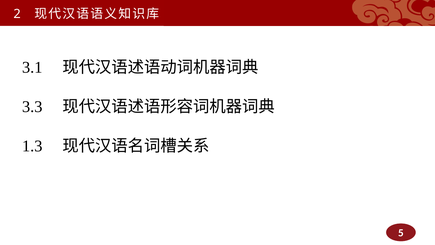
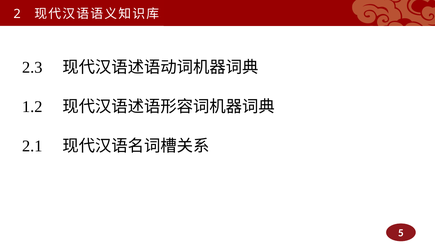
3.1: 3.1 -> 2.3
3.3: 3.3 -> 1.2
1.3: 1.3 -> 2.1
